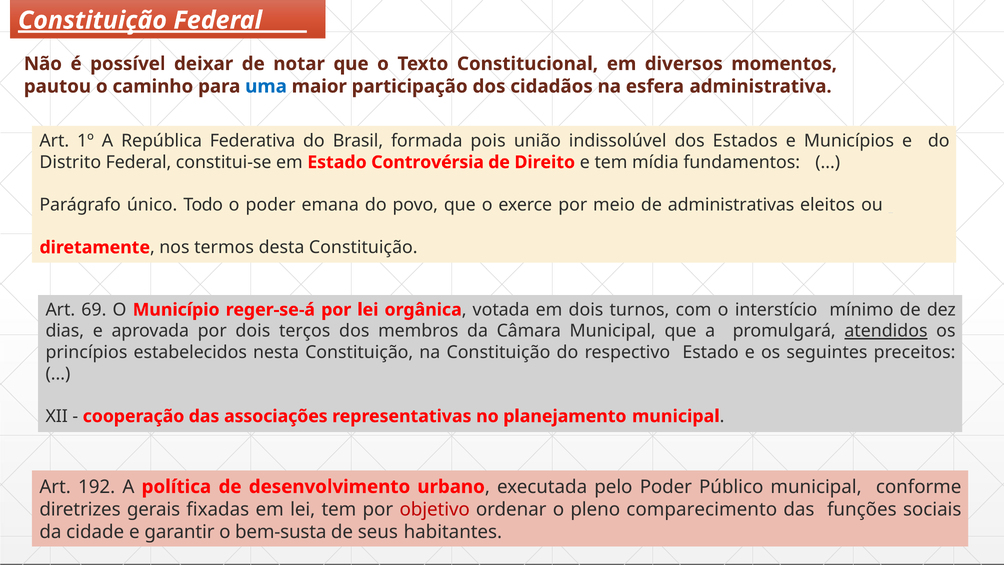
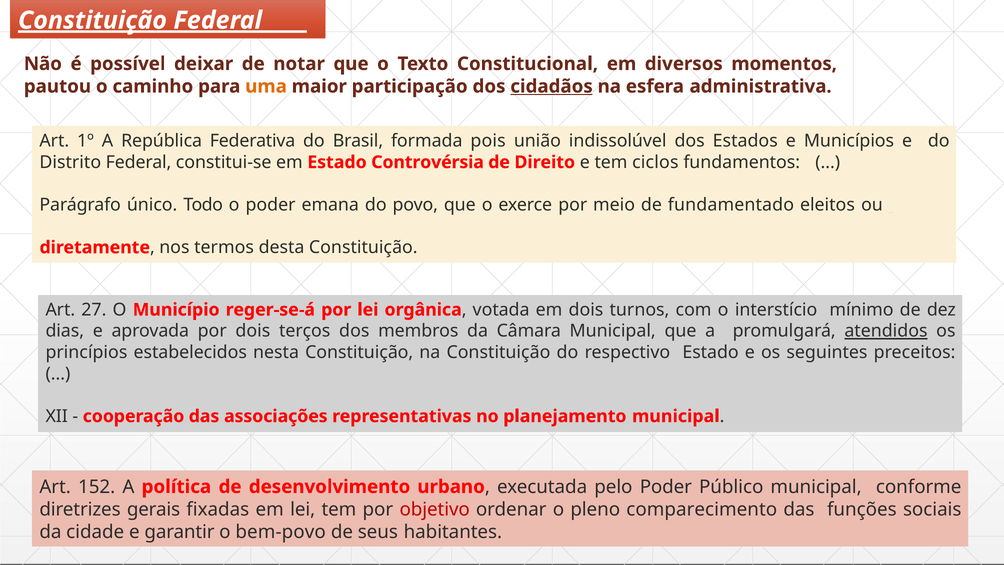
uma colour: blue -> orange
cidadãos underline: none -> present
mídia: mídia -> ciclos
administrativas: administrativas -> fundamentado
69: 69 -> 27
192: 192 -> 152
bem-susta: bem-susta -> bem-povo
